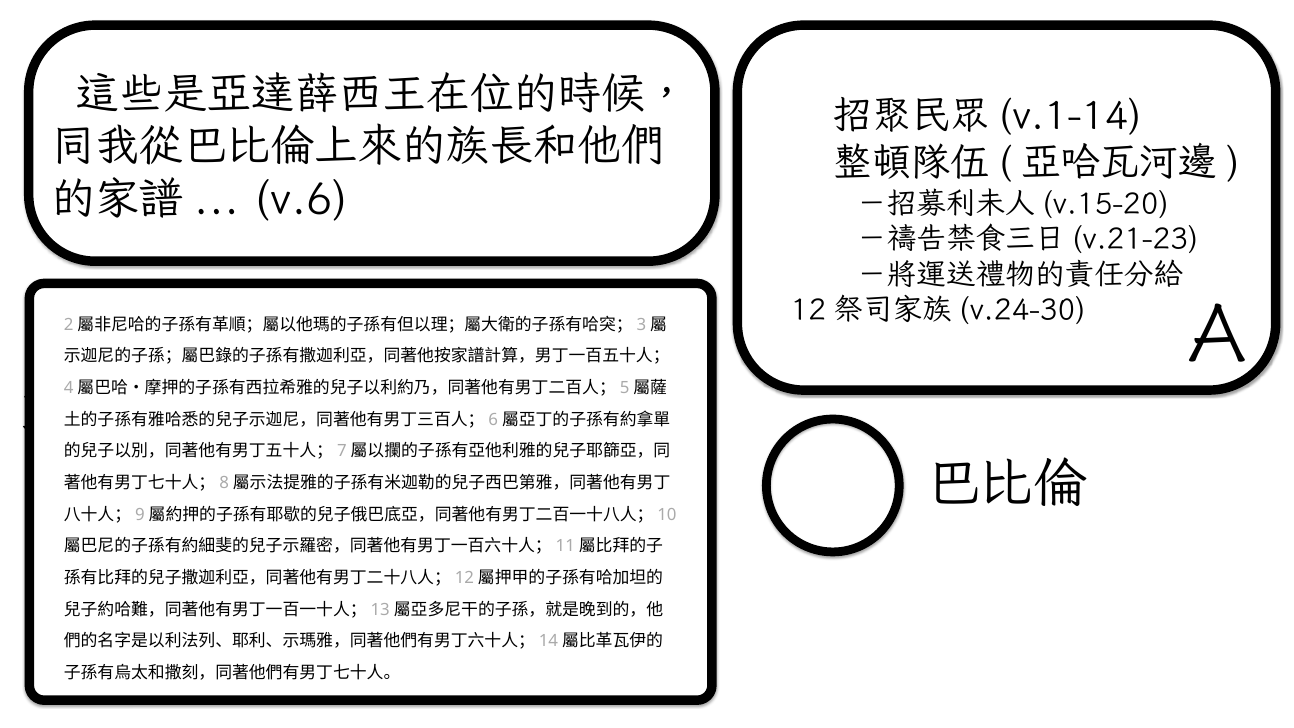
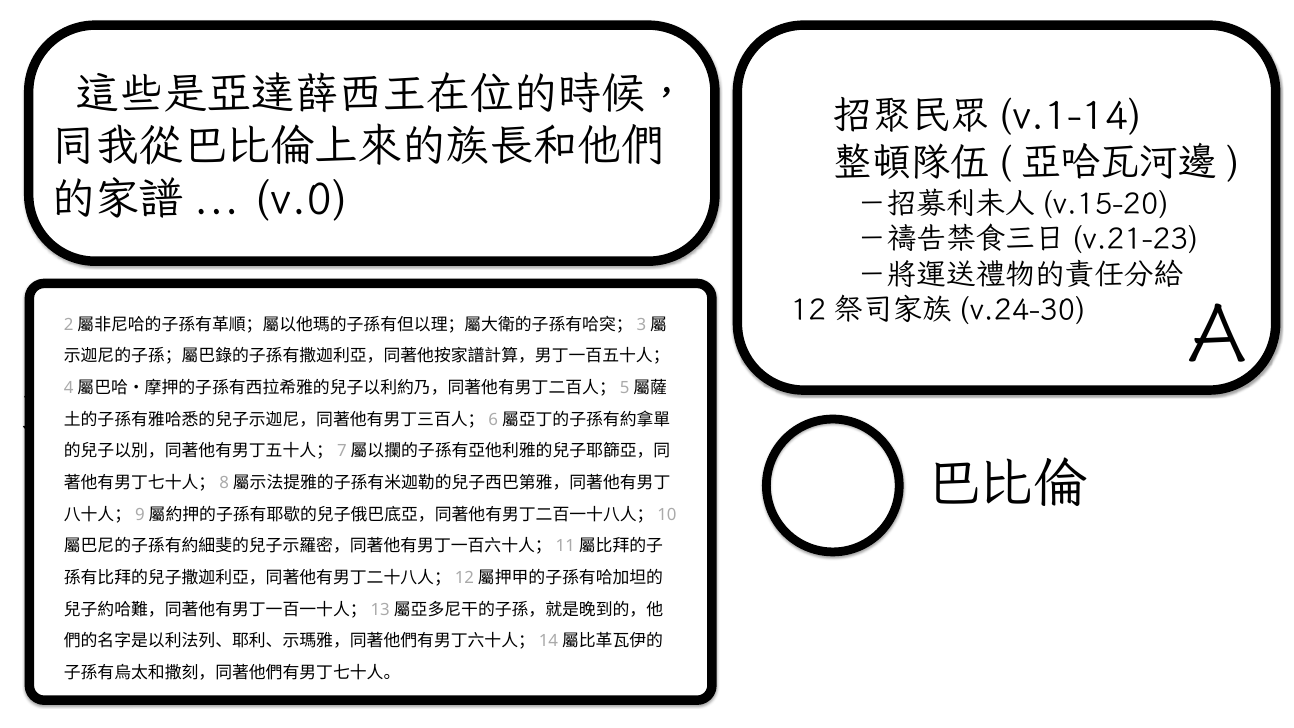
v.6: v.6 -> v.0
